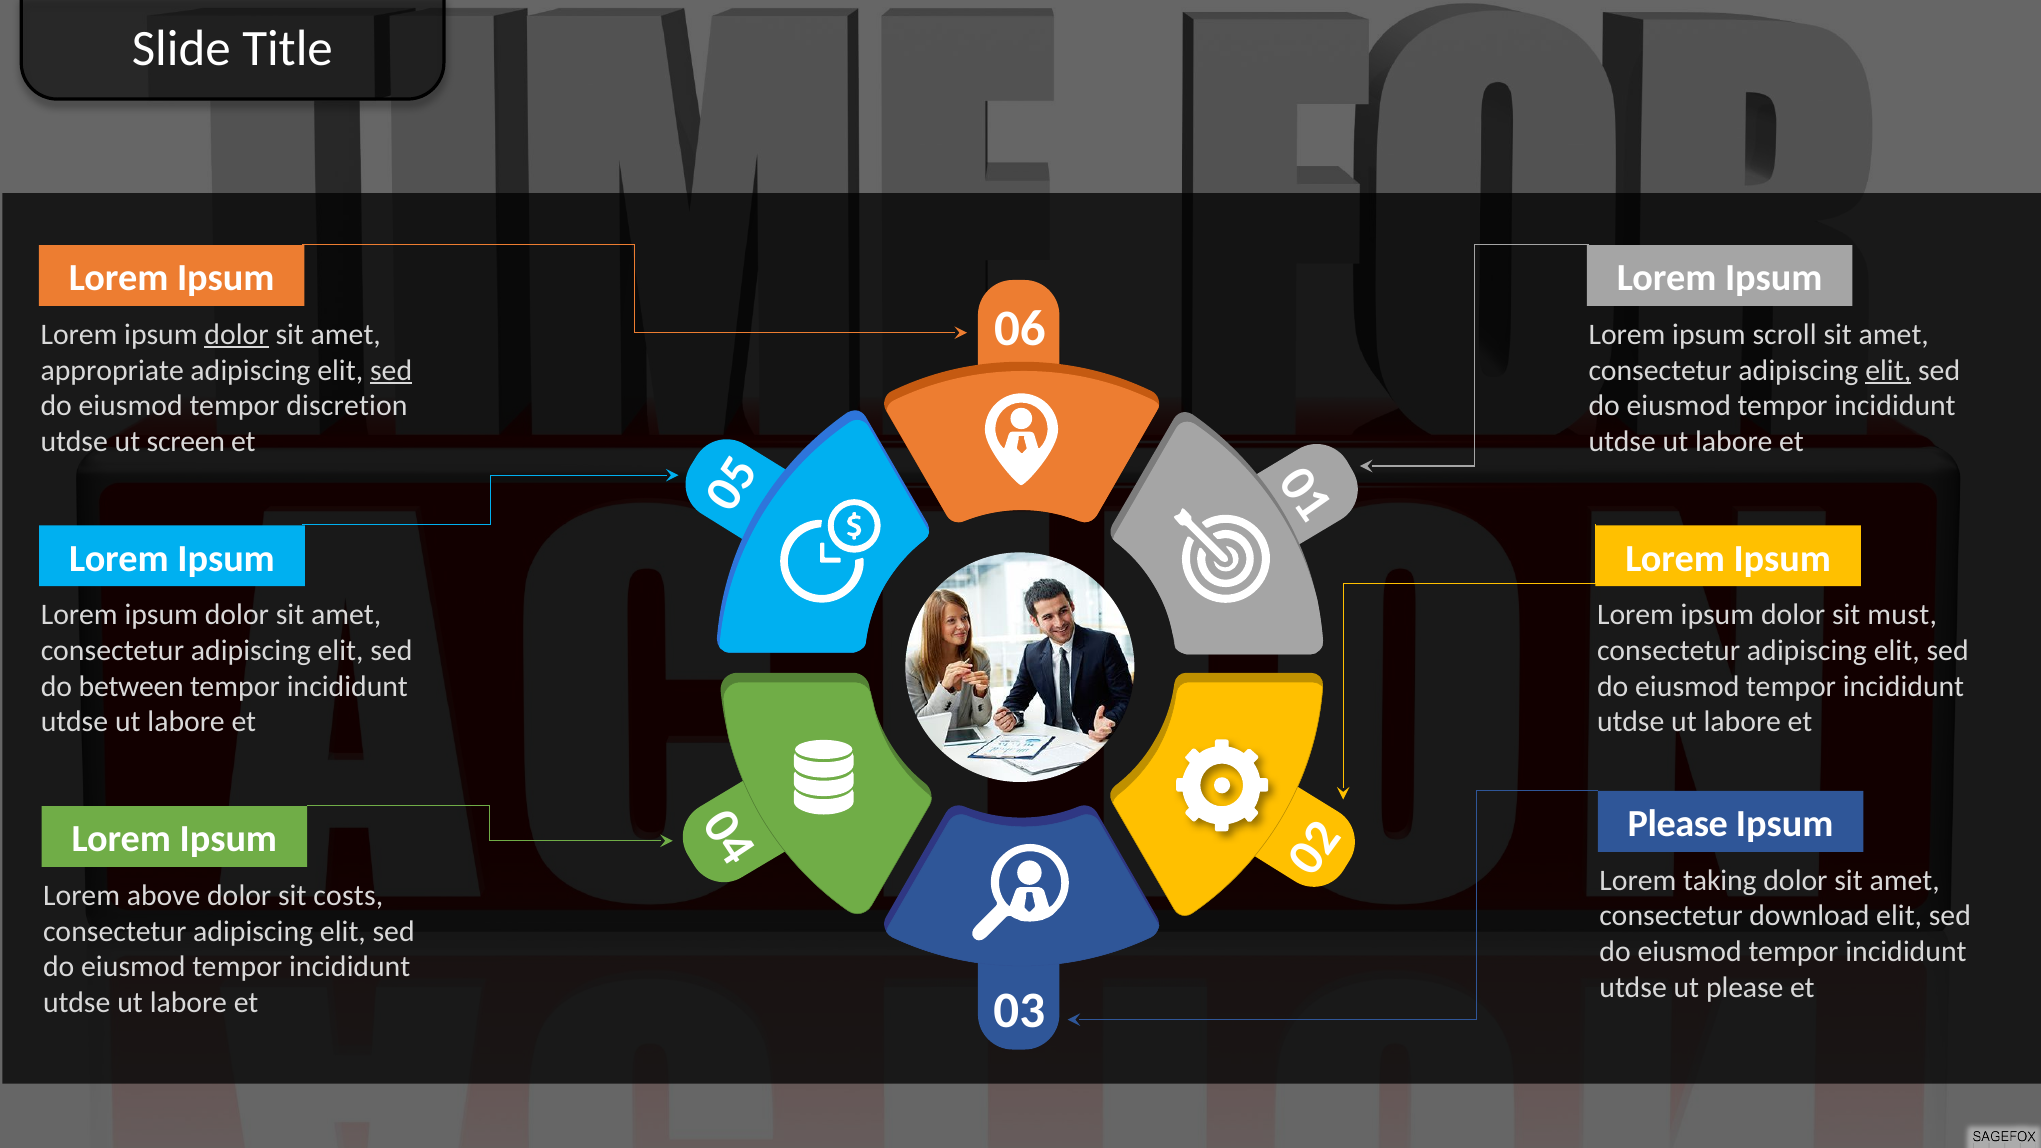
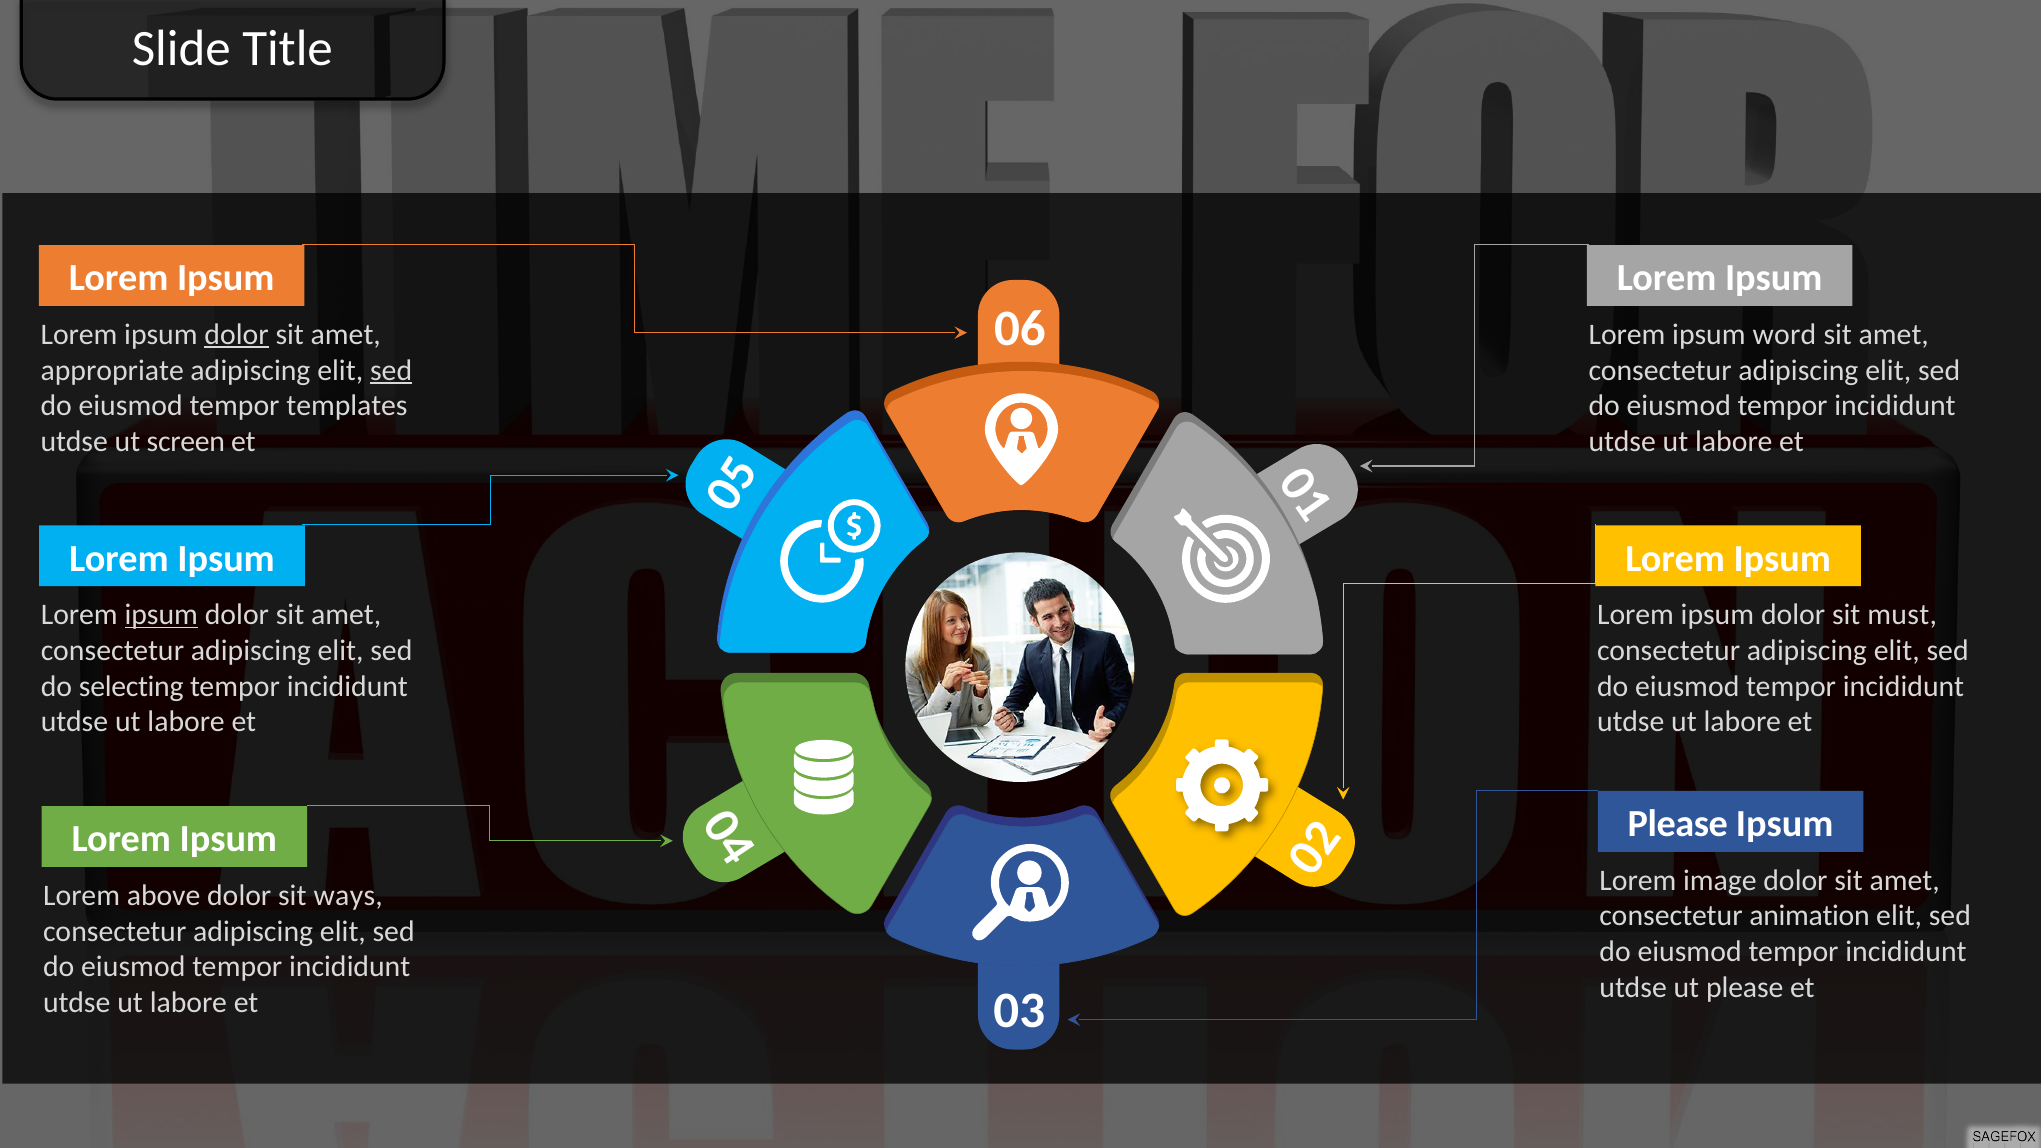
scroll: scroll -> word
elit at (1888, 370) underline: present -> none
discretion: discretion -> templates
ipsum at (161, 615) underline: none -> present
between: between -> selecting
taking: taking -> image
costs: costs -> ways
download: download -> animation
